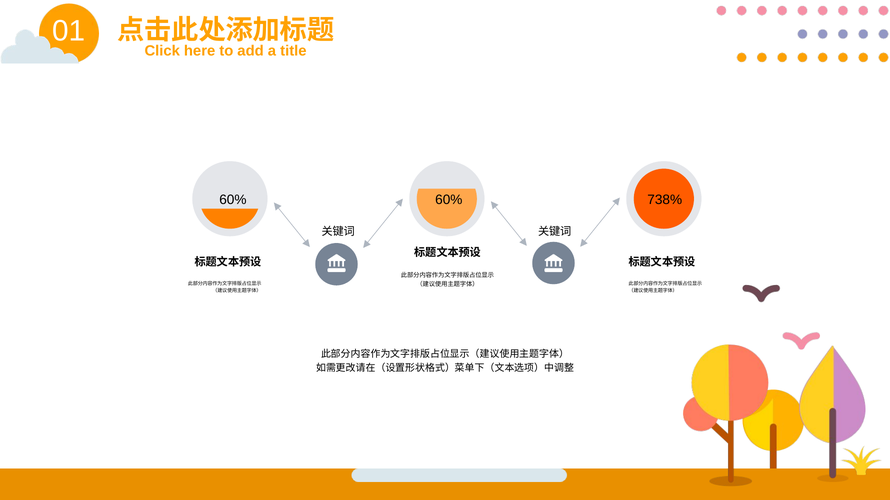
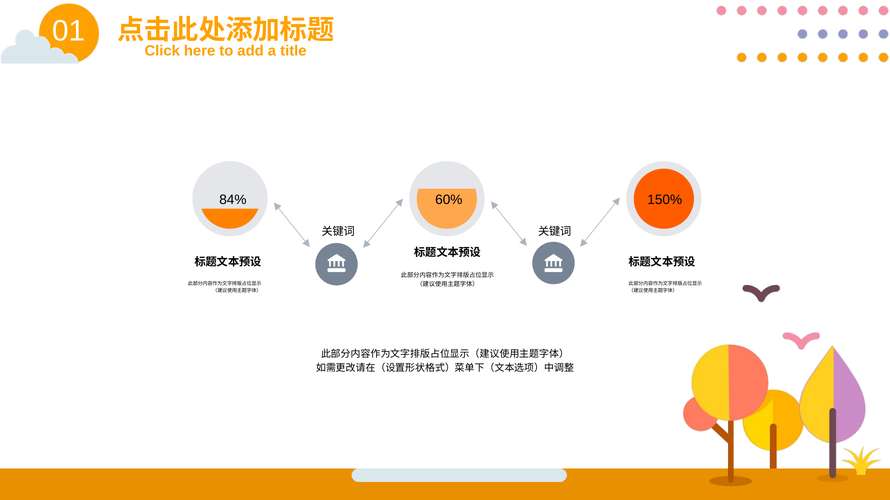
60% at (233, 200): 60% -> 84%
738%: 738% -> 150%
